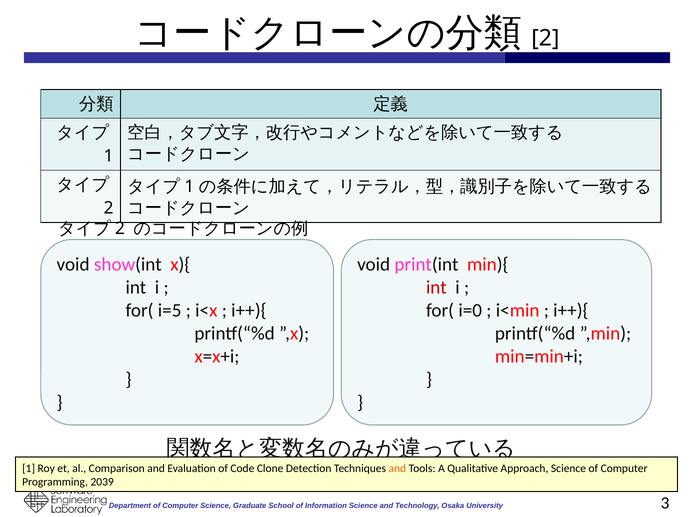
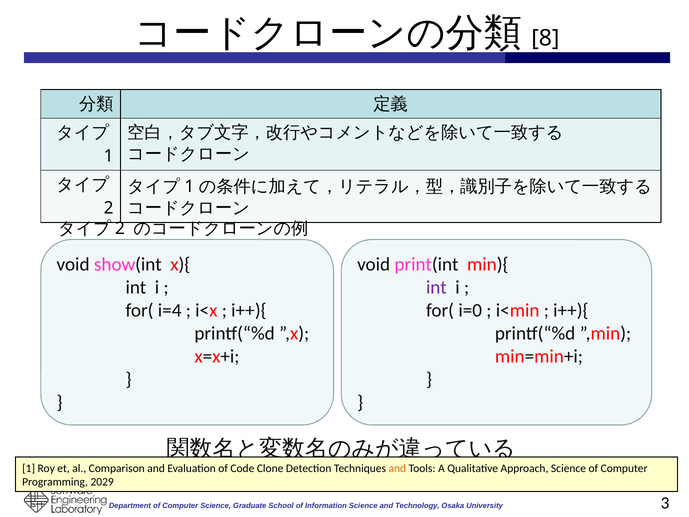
2 at (545, 38): 2 -> 8
int at (436, 287) colour: red -> purple
i=5: i=5 -> i=4
2039: 2039 -> 2029
